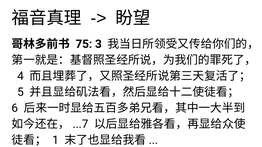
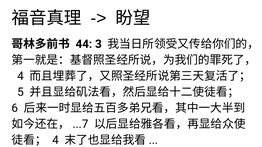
75: 75 -> 44
1 at (55, 141): 1 -> 4
